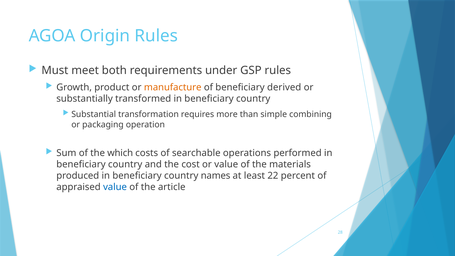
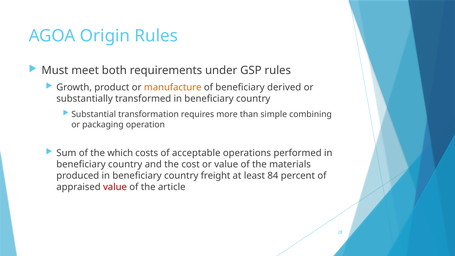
searchable: searchable -> acceptable
names: names -> freight
22: 22 -> 84
value at (115, 187) colour: blue -> red
